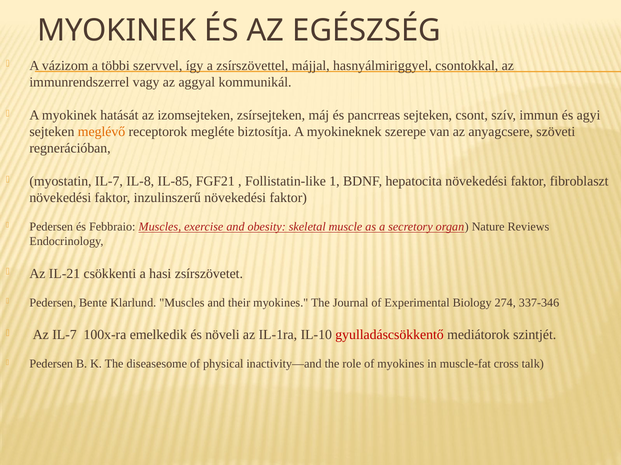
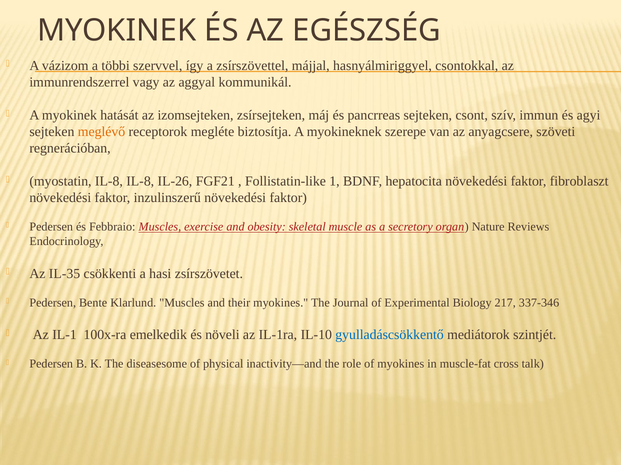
myostatin IL-7: IL-7 -> IL-8
IL-85: IL-85 -> IL-26
IL-21: IL-21 -> IL-35
274: 274 -> 217
Az IL-7: IL-7 -> IL-1
gyulladáscsökkentő colour: red -> blue
